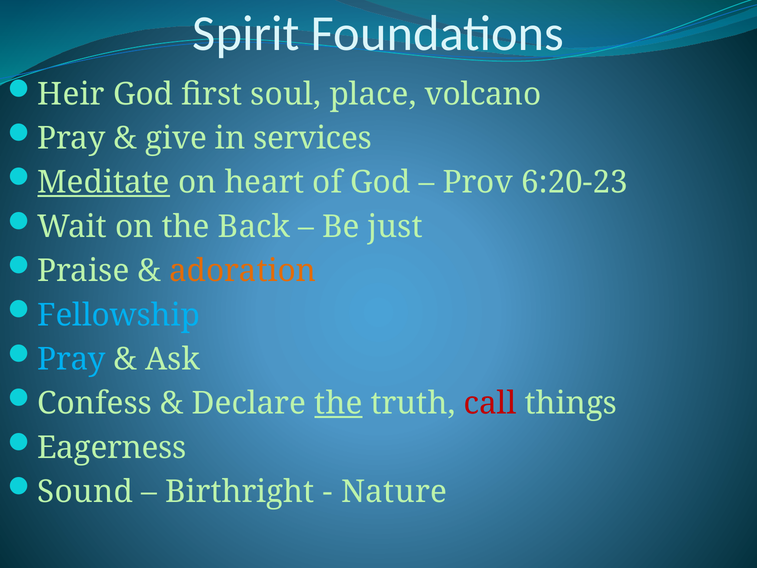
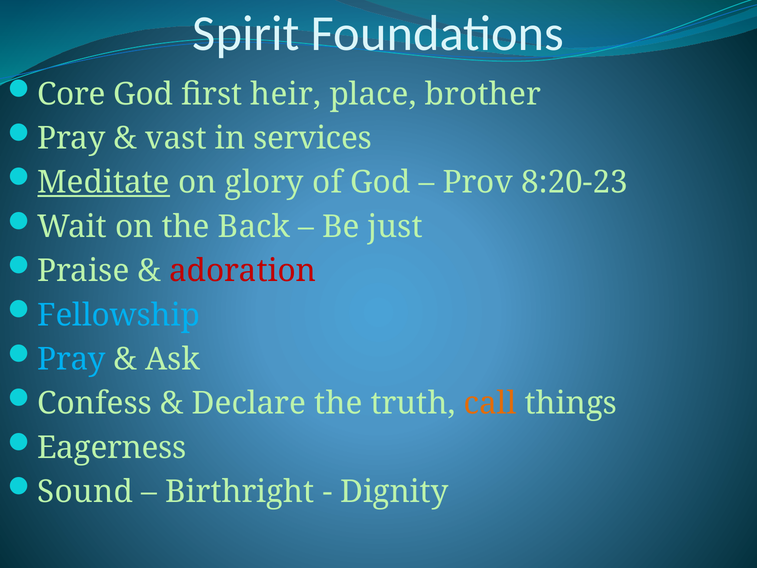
Heir: Heir -> Core
soul: soul -> heir
volcano: volcano -> brother
give: give -> vast
heart: heart -> glory
6:20-23: 6:20-23 -> 8:20-23
adoration colour: orange -> red
the at (338, 403) underline: present -> none
call colour: red -> orange
Nature: Nature -> Dignity
